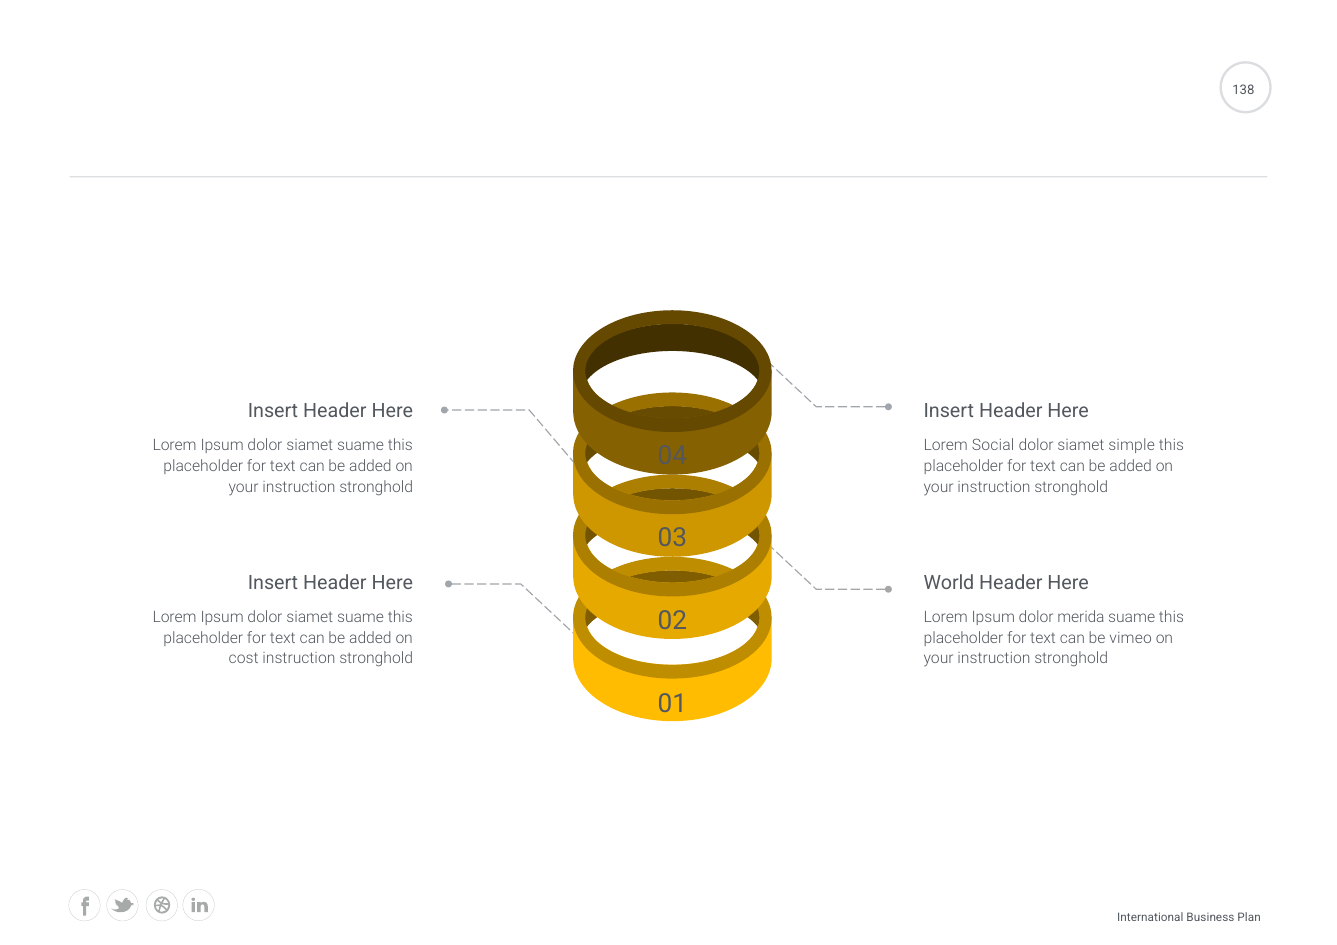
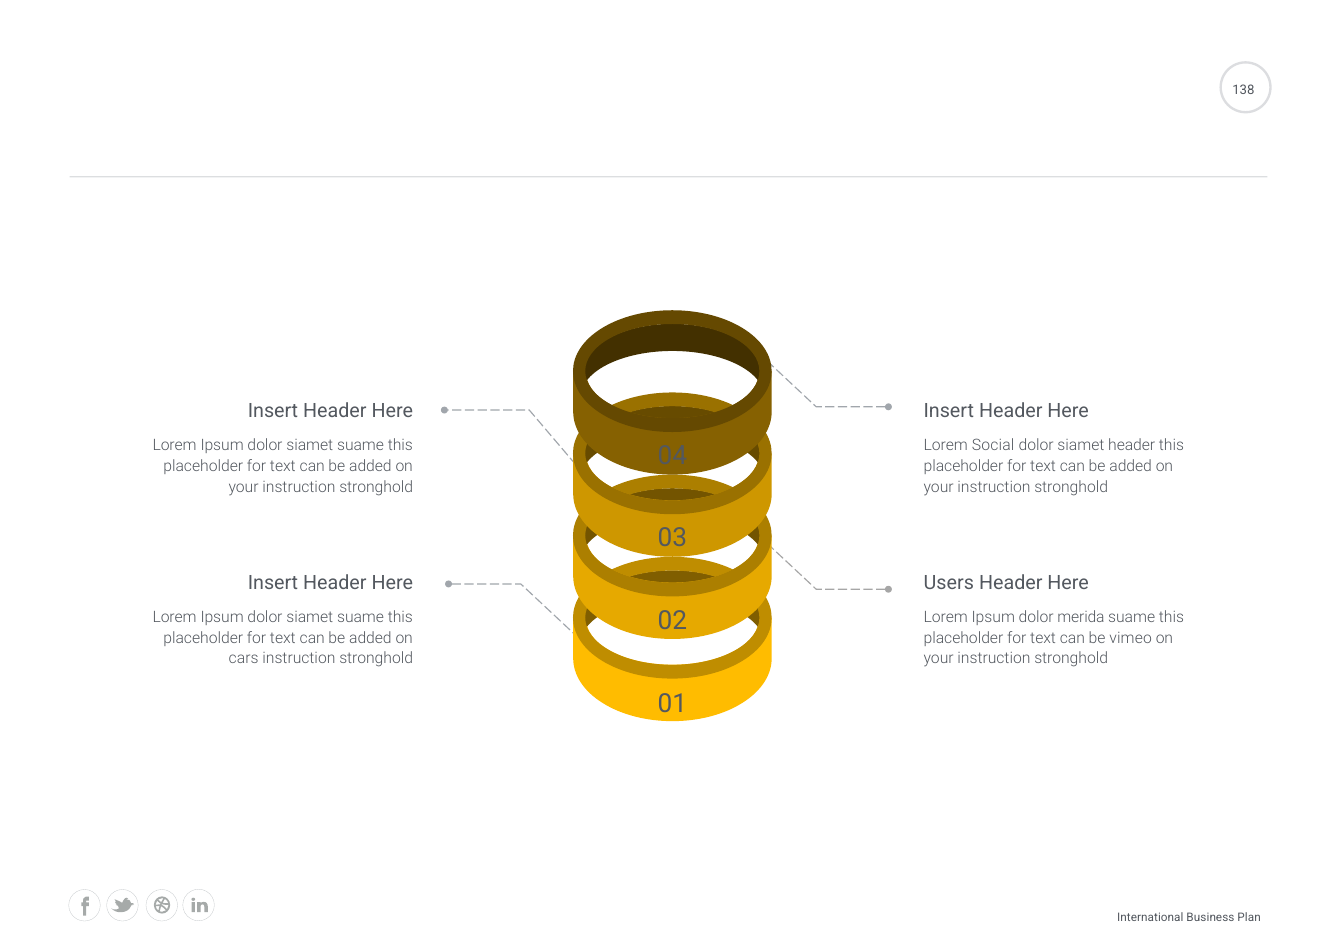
siamet simple: simple -> header
World: World -> Users
cost: cost -> cars
